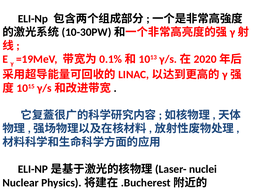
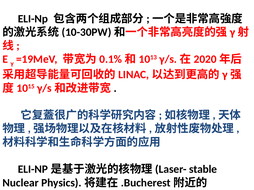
nuclei: nuclei -> stable
